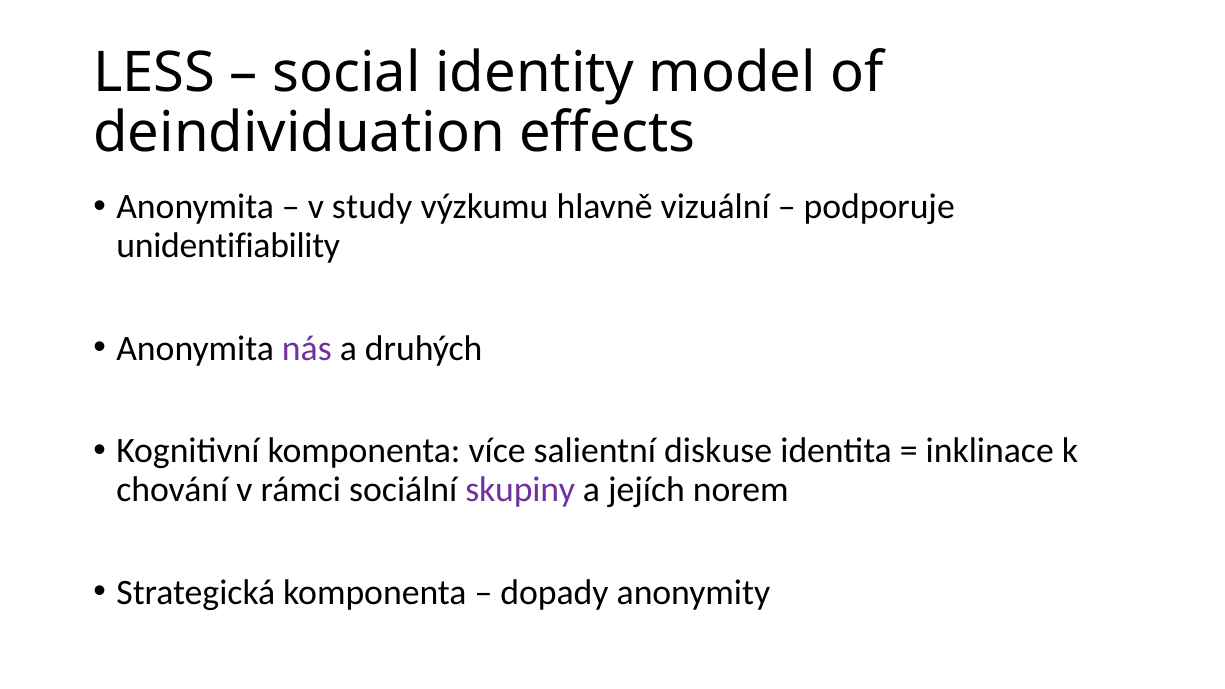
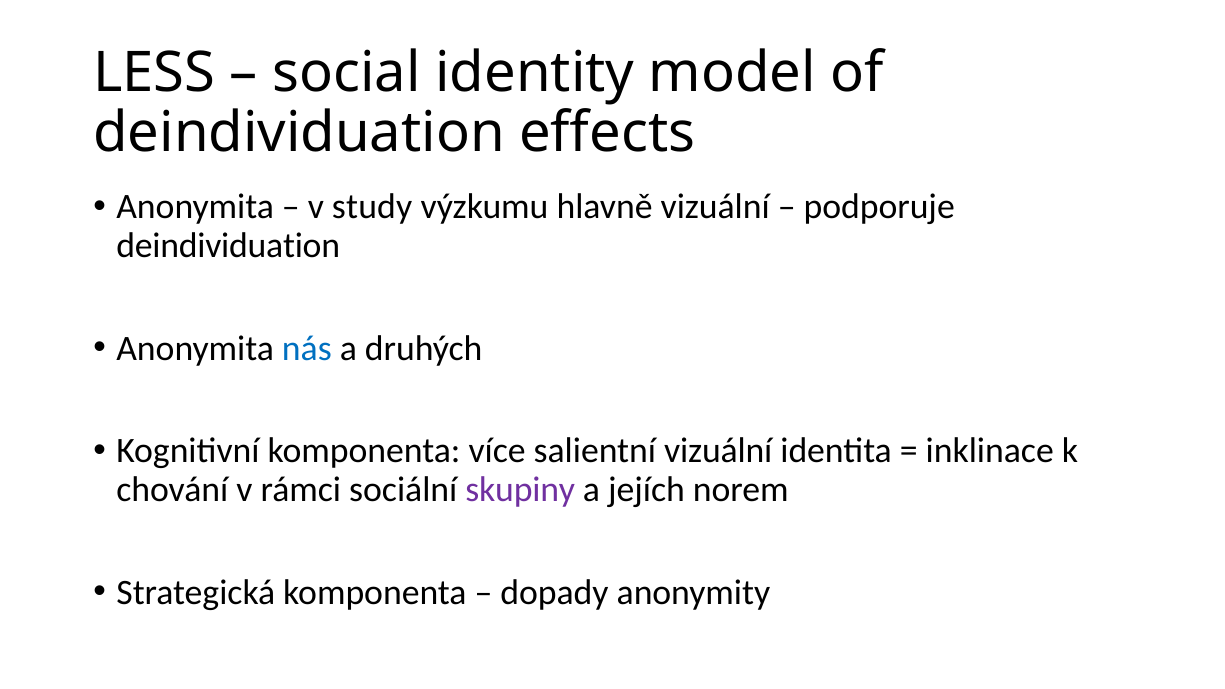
unidentifiability at (228, 246): unidentifiability -> deindividuation
nás colour: purple -> blue
salientní diskuse: diskuse -> vizuální
